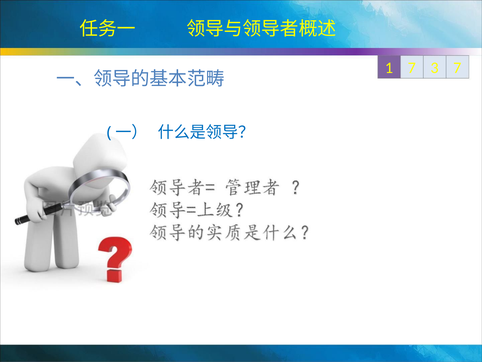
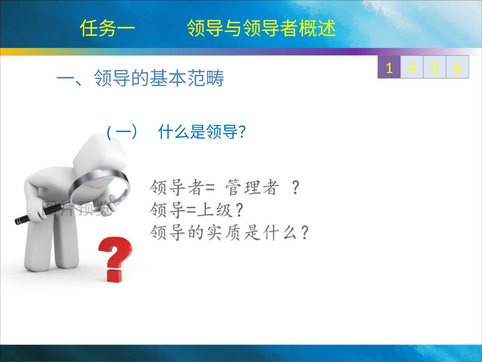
1 7: 7 -> 4
3 7: 7 -> 6
